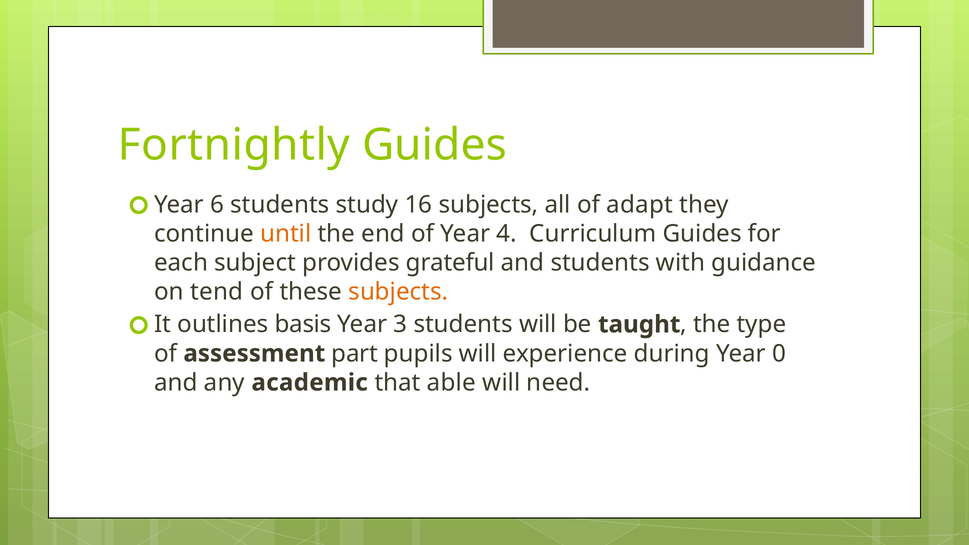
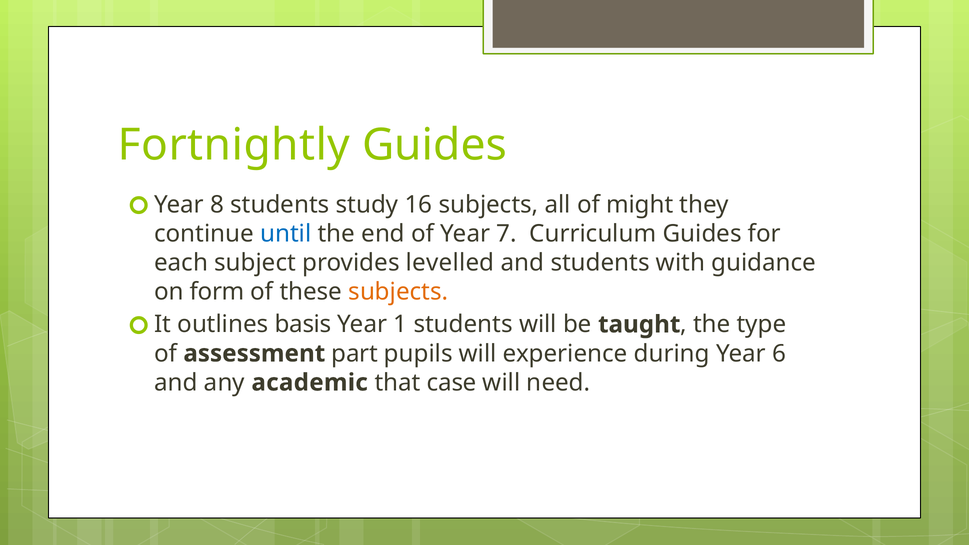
6: 6 -> 8
adapt: adapt -> might
until colour: orange -> blue
4: 4 -> 7
grateful: grateful -> levelled
tend: tend -> form
3: 3 -> 1
0: 0 -> 6
able: able -> case
